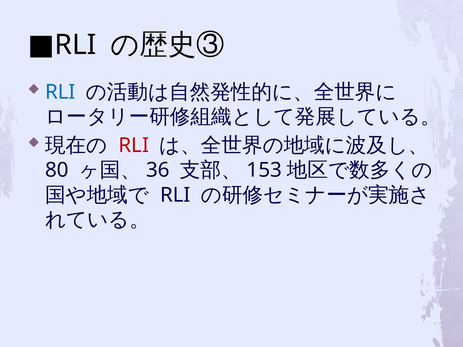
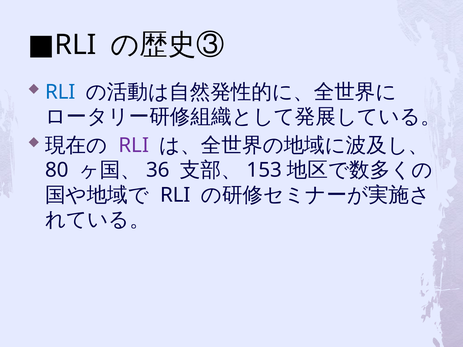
RLI at (134, 146) colour: red -> purple
